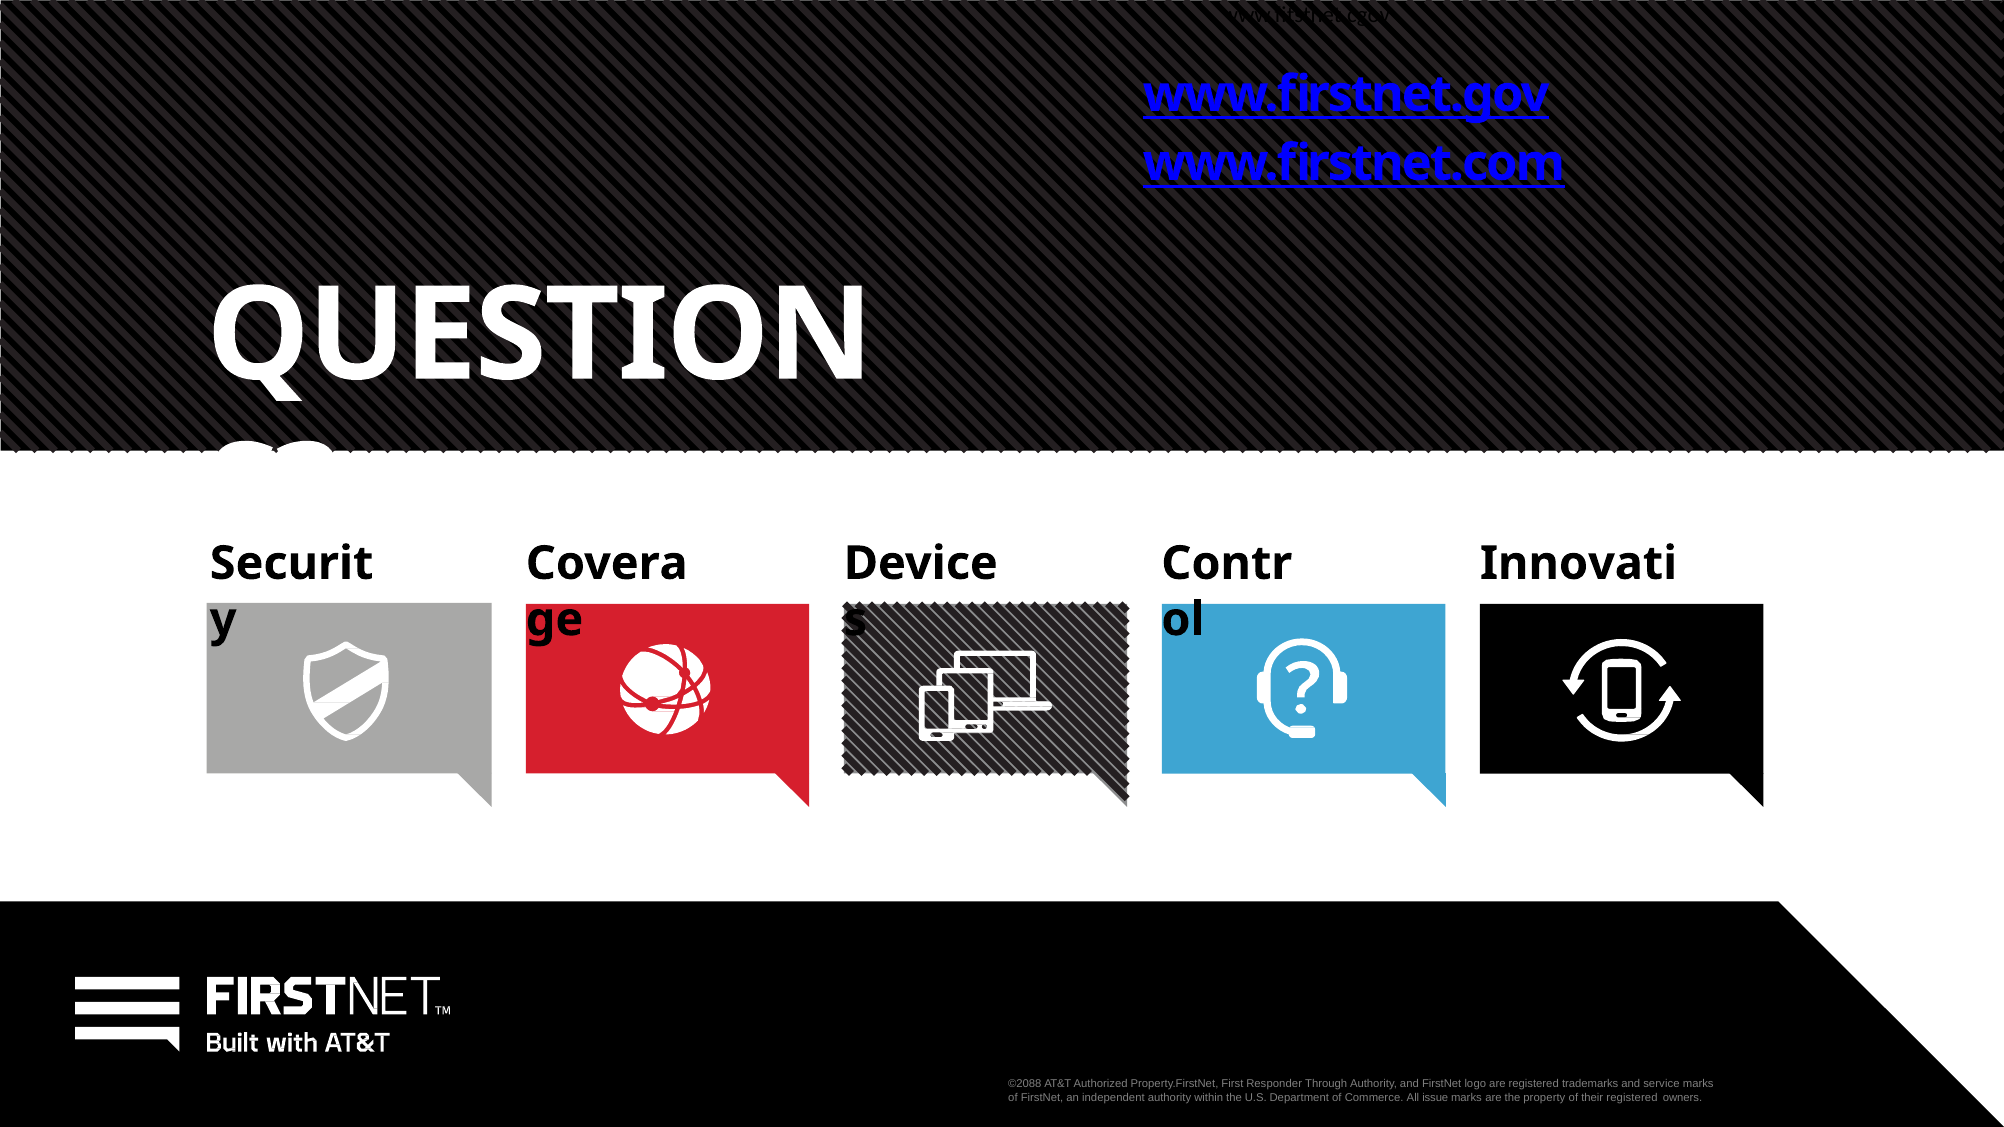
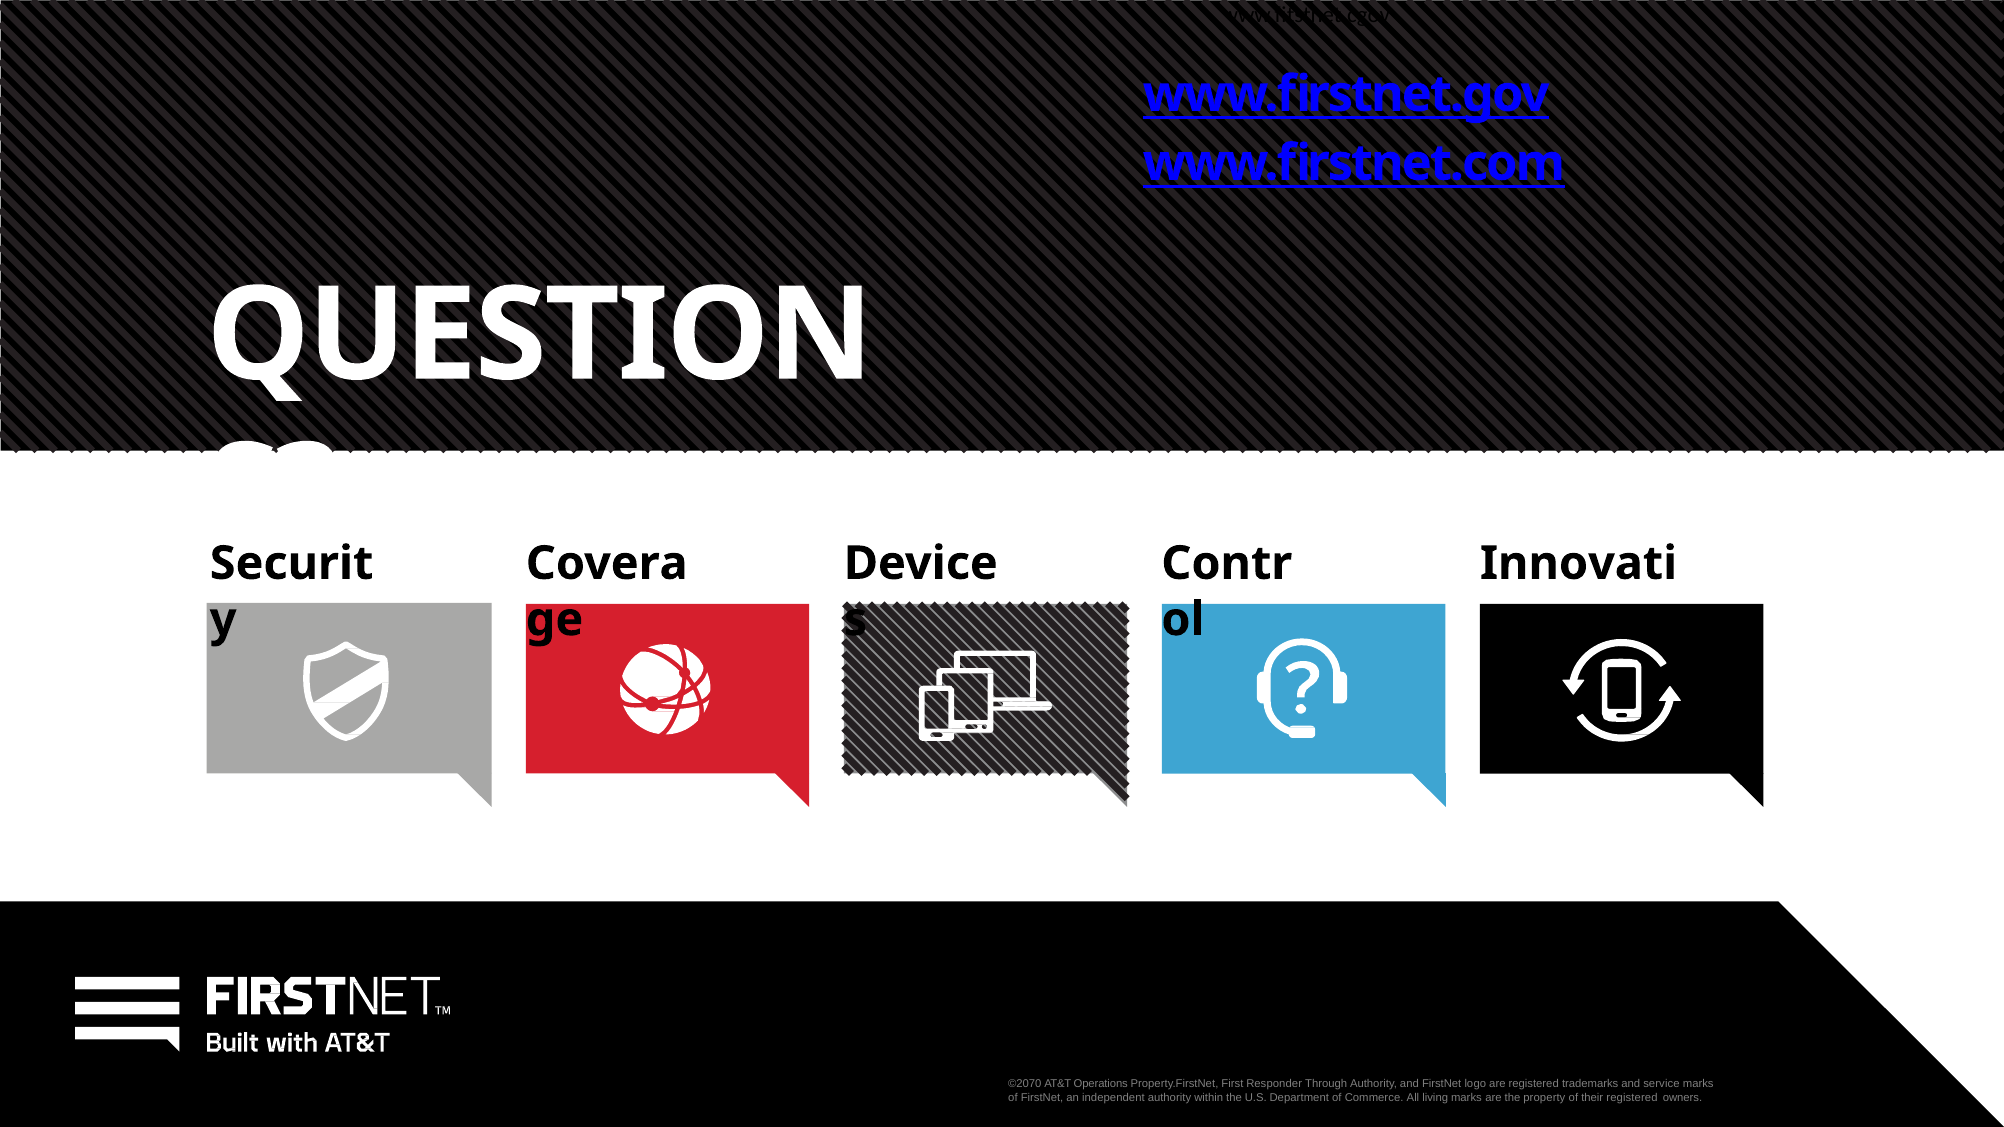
©2088: ©2088 -> ©2070
Authorized: Authorized -> Operations
issue: issue -> living
